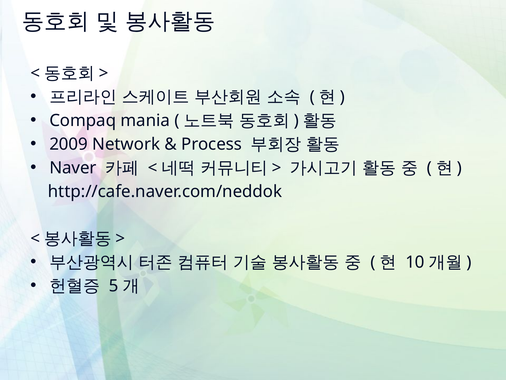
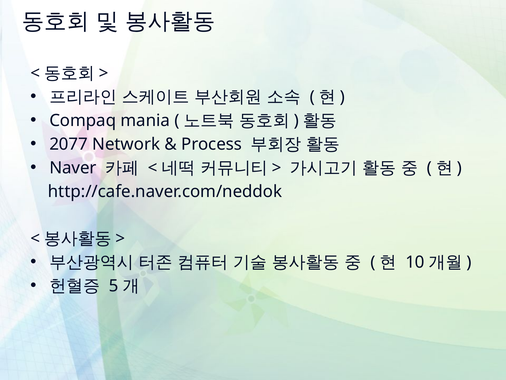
2009: 2009 -> 2077
